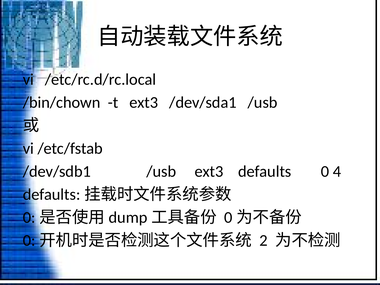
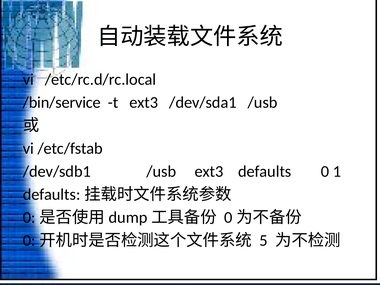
/bin/chown: /bin/chown -> /bin/service
4: 4 -> 1
2: 2 -> 5
